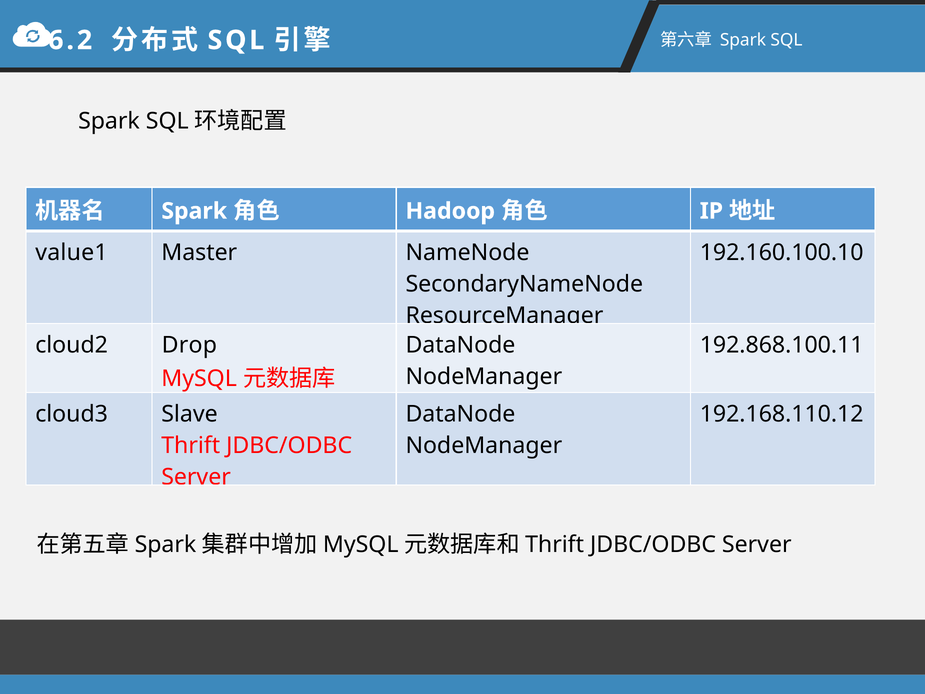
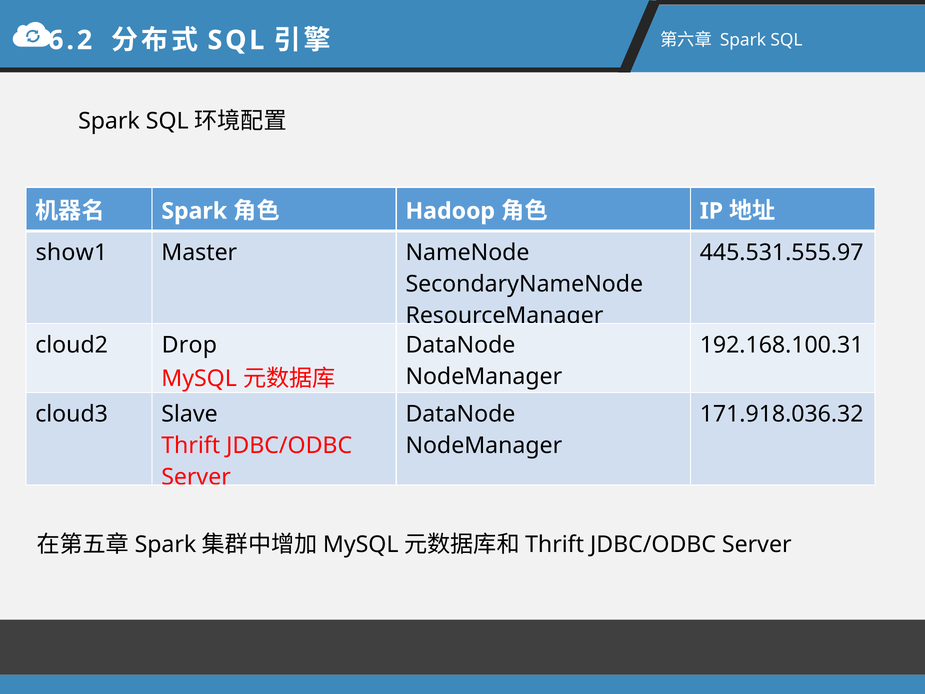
value1: value1 -> show1
192.160.100.10: 192.160.100.10 -> 445.531.555.97
192.868.100.11: 192.868.100.11 -> 192.168.100.31
192.168.110.12: 192.168.110.12 -> 171.918.036.32
